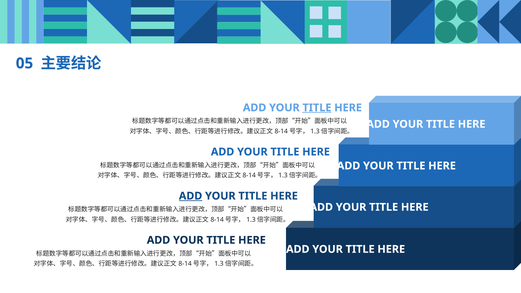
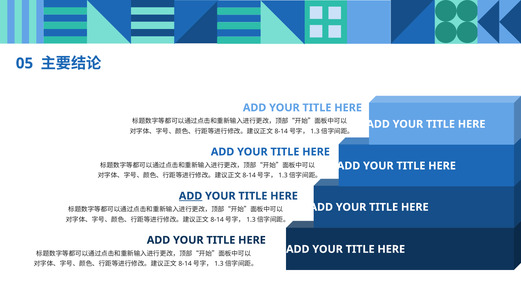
TITLE at (317, 108) underline: present -> none
